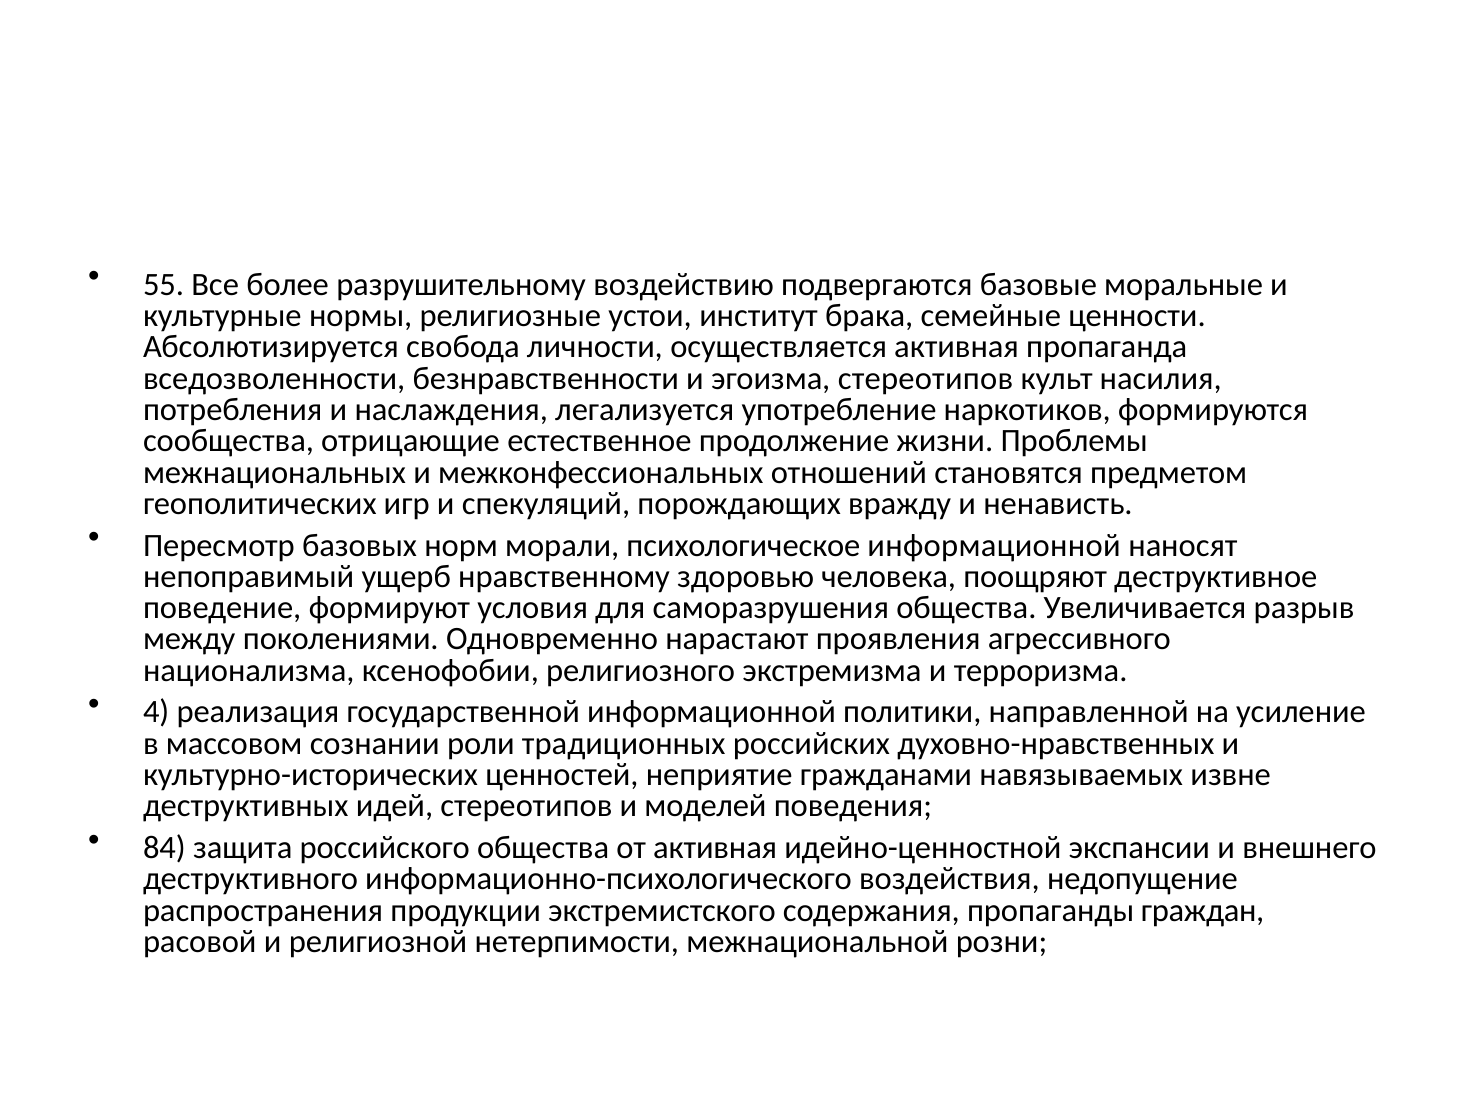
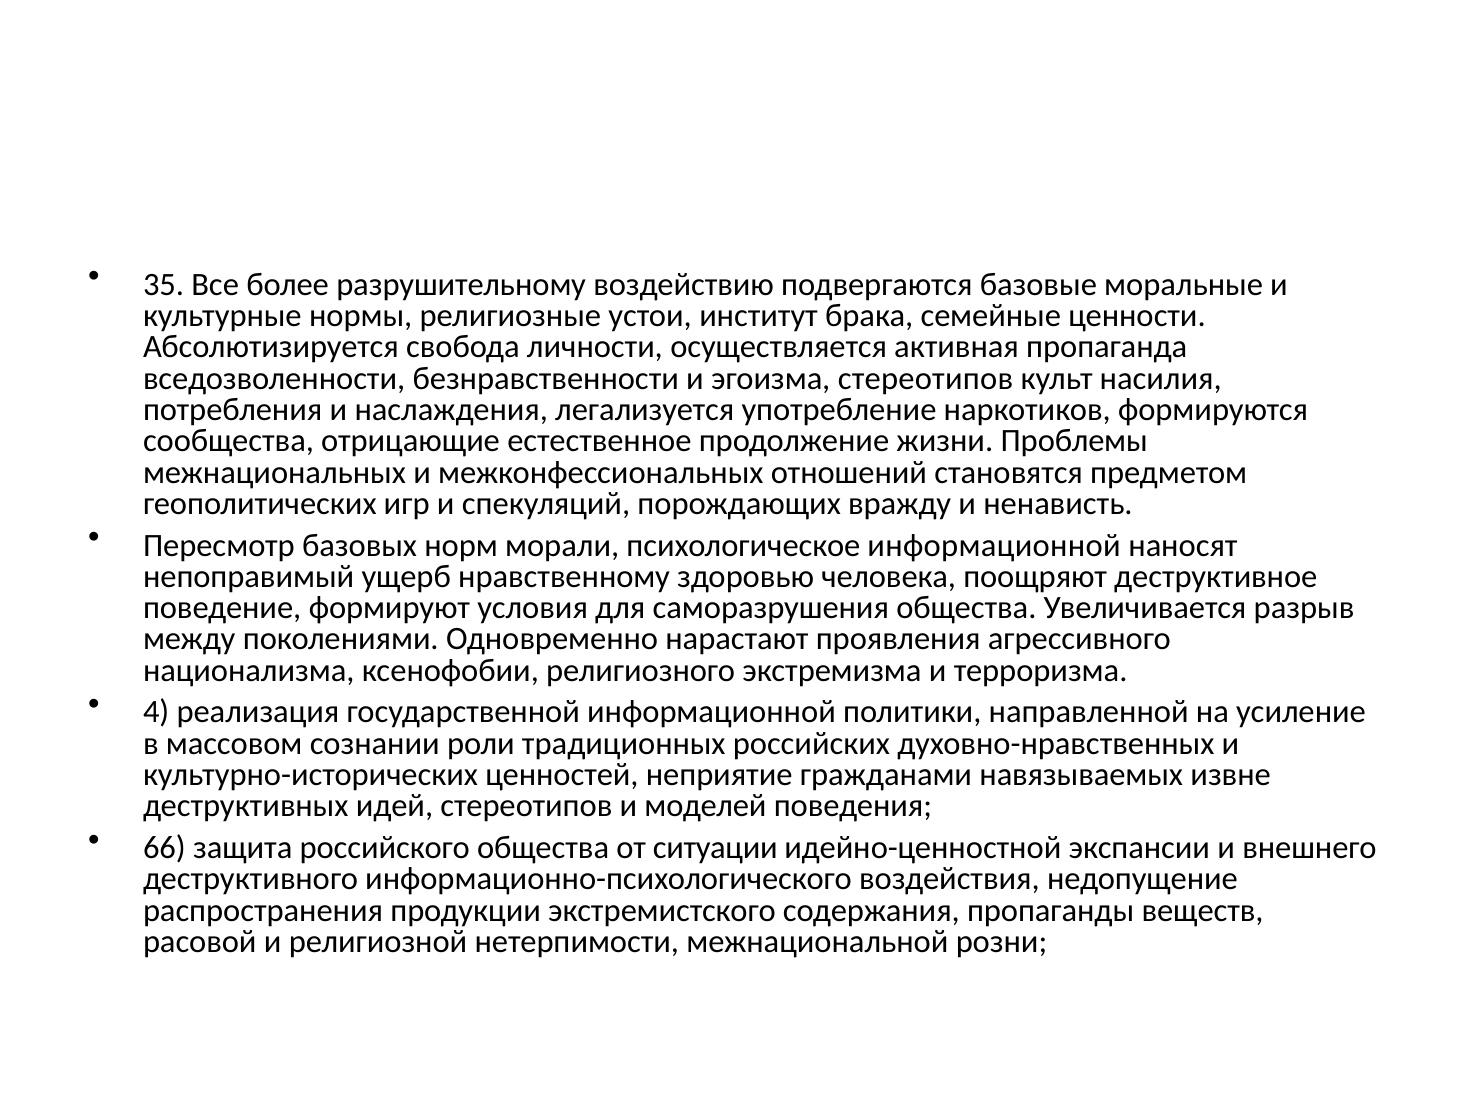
55: 55 -> 35
84: 84 -> 66
от активная: активная -> ситуации
граждан: граждан -> веществ
